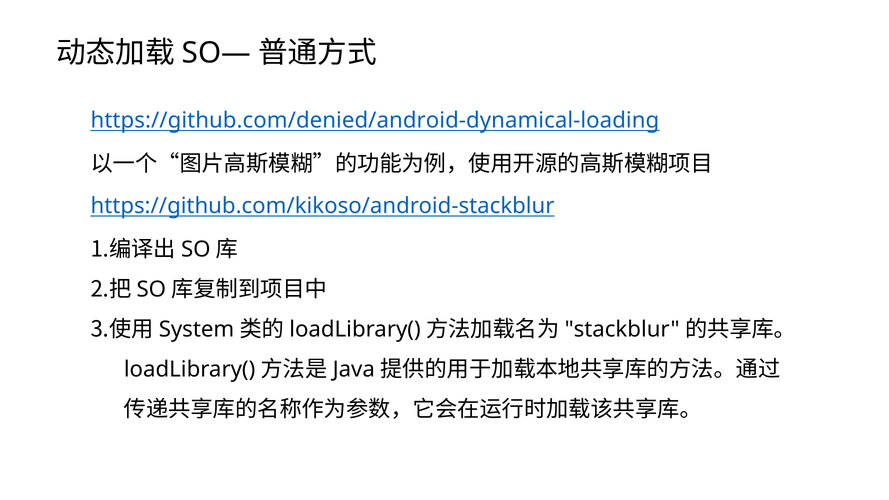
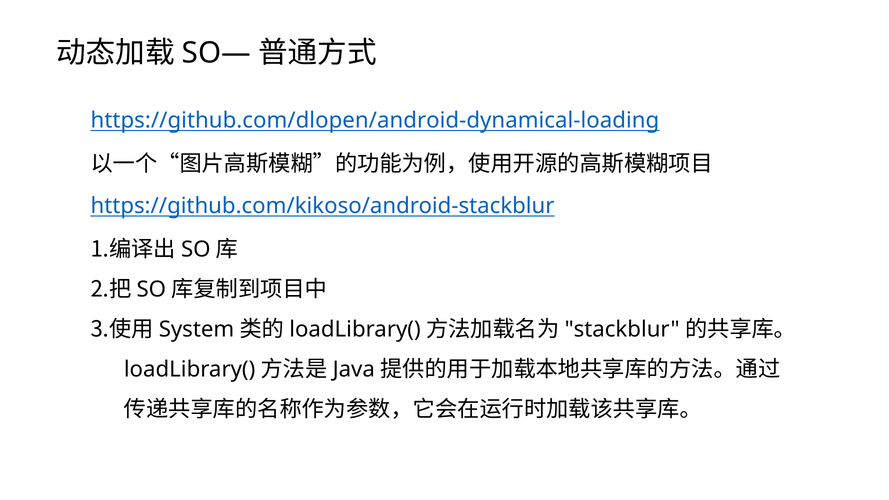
https://github.com/denied/android-dynamical-loading: https://github.com/denied/android-dynamical-loading -> https://github.com/dlopen/android-dynamical-loading
